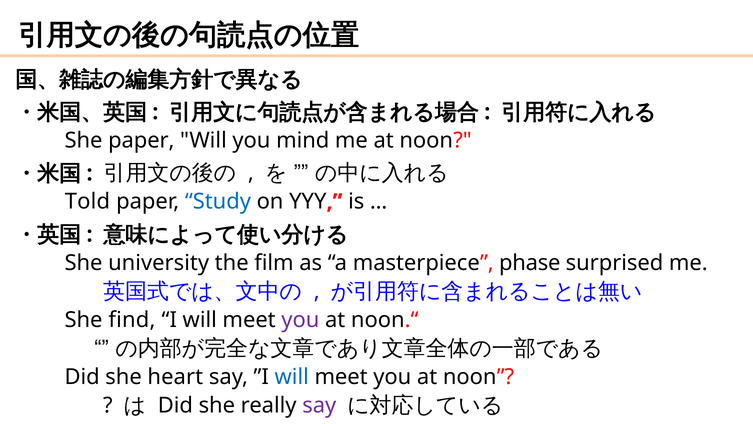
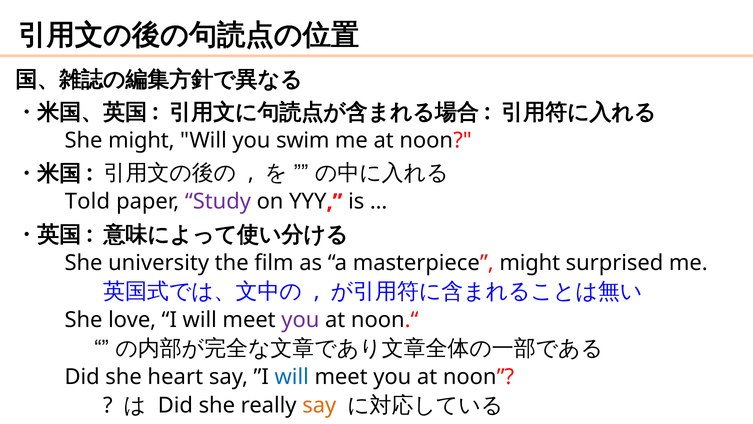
She paper: paper -> might
mind: mind -> swim
Study colour: blue -> purple
masterpiece phase: phase -> might
find: find -> love
say at (319, 405) colour: purple -> orange
